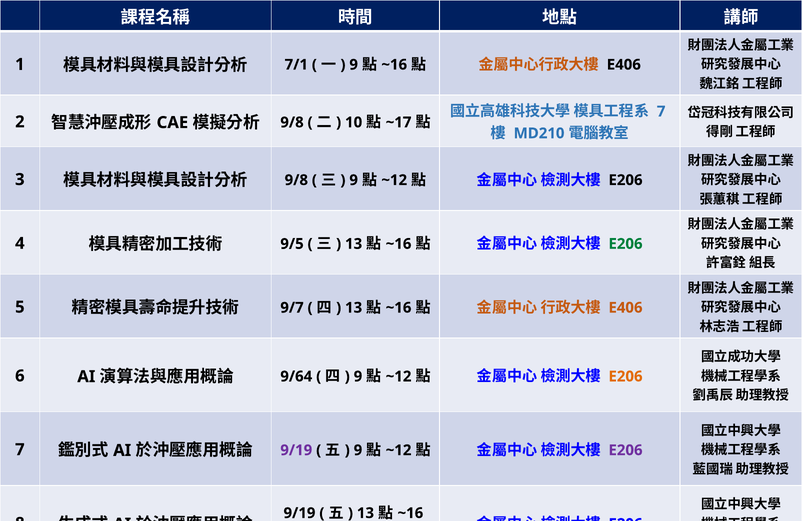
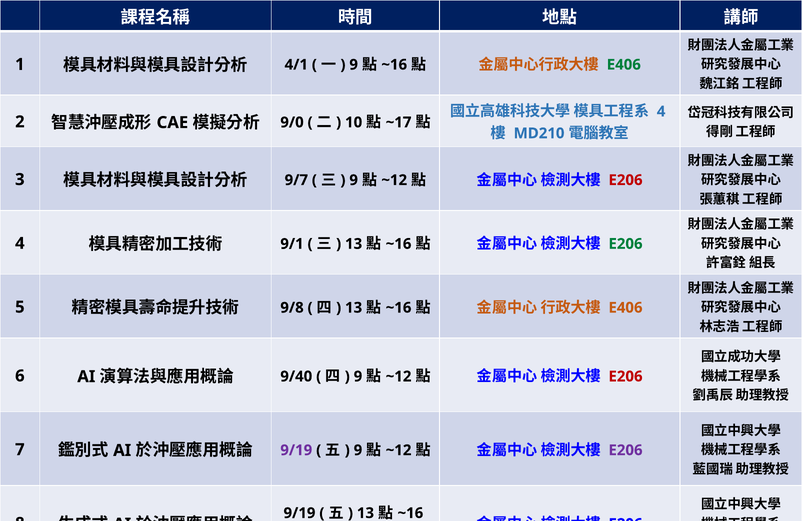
7/1: 7/1 -> 4/1
E406 at (624, 65) colour: black -> green
7 at (661, 111): 7 -> 4
9/8 at (292, 122): 9/8 -> 9/0
9/8 at (296, 180): 9/8 -> 9/7
E206 at (626, 180) colour: black -> red
9/5: 9/5 -> 9/1
9/7: 9/7 -> 9/8
9/64: 9/64 -> 9/40
E206 at (626, 376) colour: orange -> red
